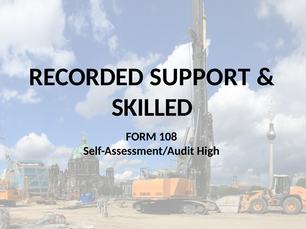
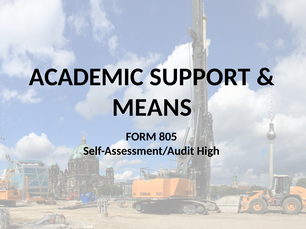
RECORDED: RECORDED -> ACADEMIC
SKILLED: SKILLED -> MEANS
108: 108 -> 805
